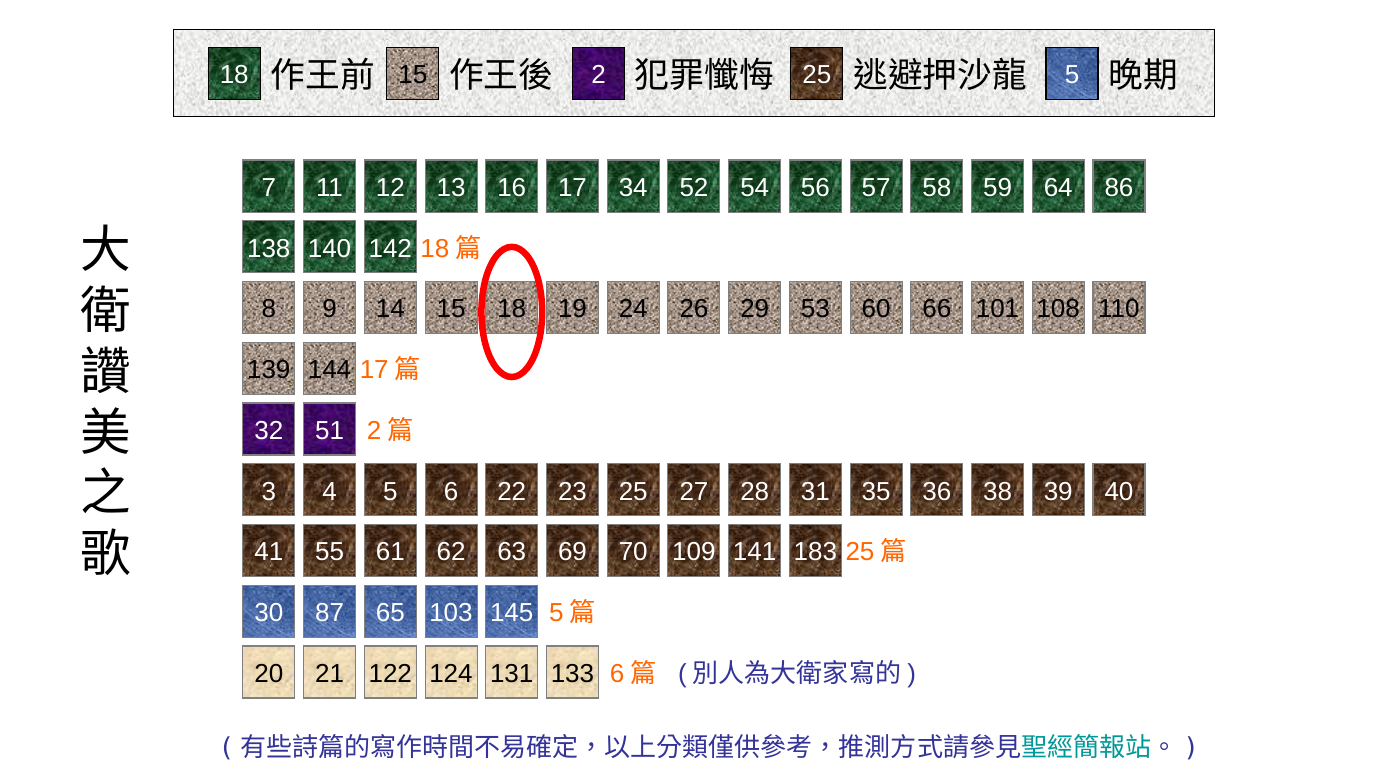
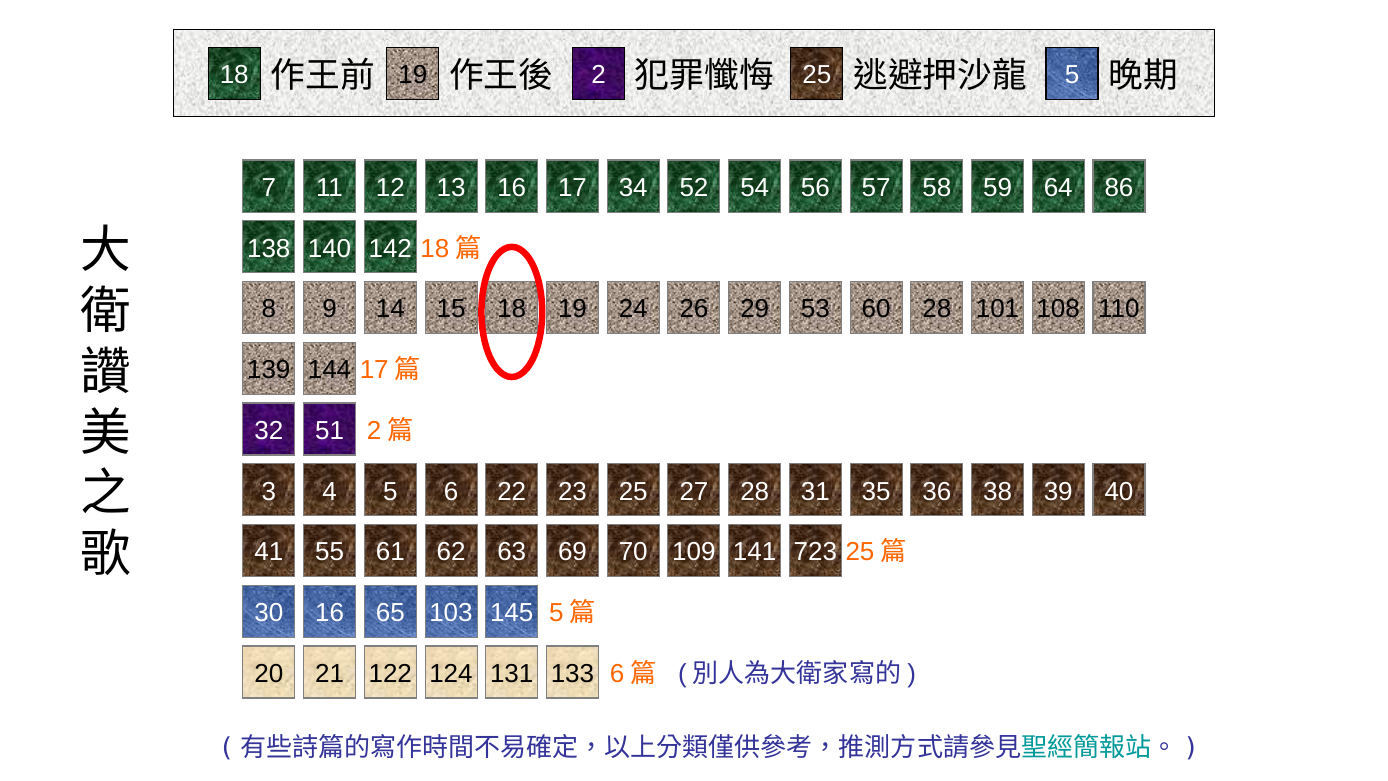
15 at (413, 75): 15 -> 19
60 66: 66 -> 28
183: 183 -> 723
30 87: 87 -> 16
